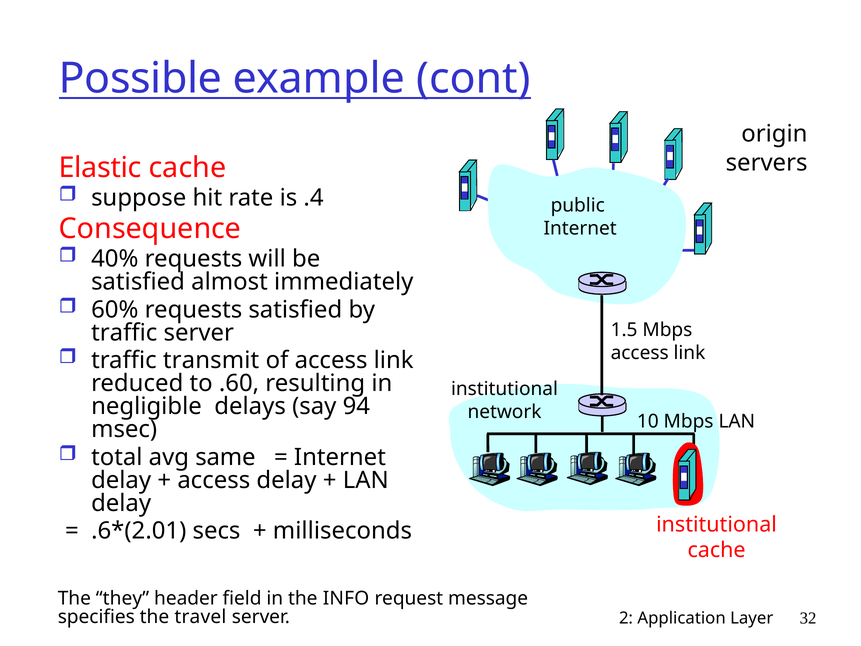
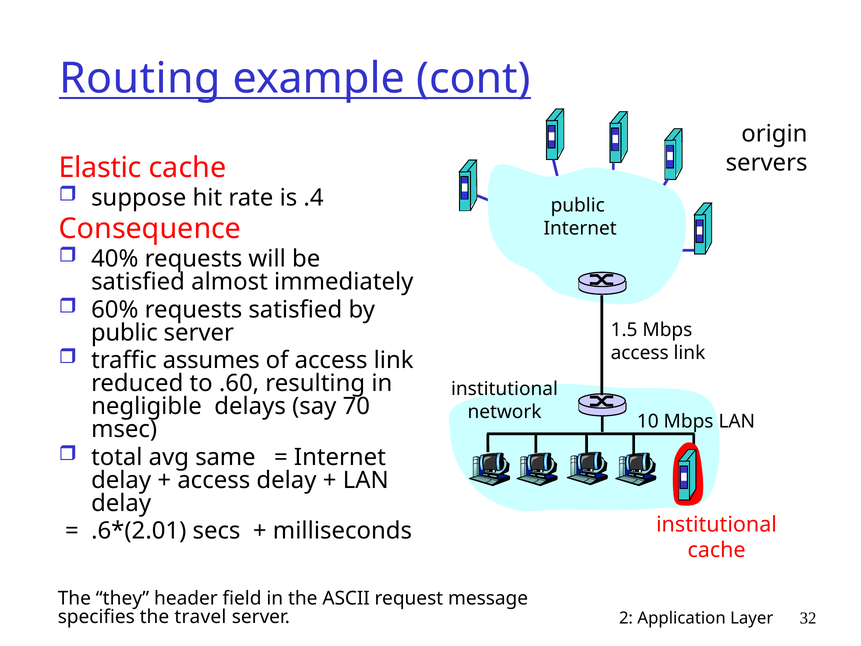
Possible: Possible -> Routing
traffic at (124, 333): traffic -> public
transmit: transmit -> assumes
94: 94 -> 70
INFO: INFO -> ASCII
